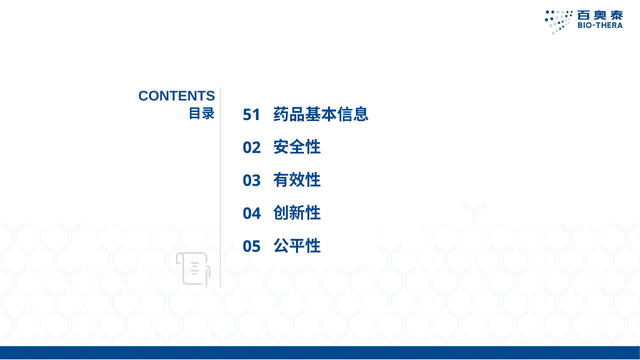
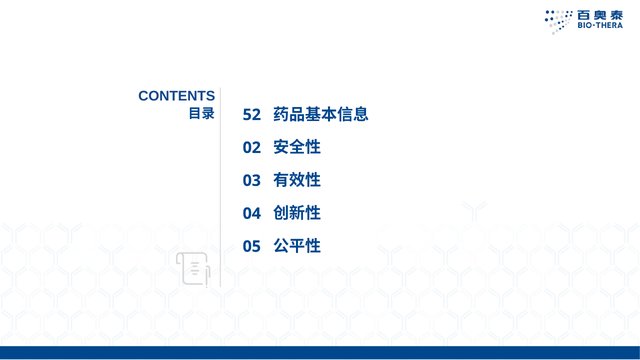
51: 51 -> 52
